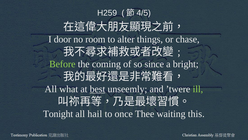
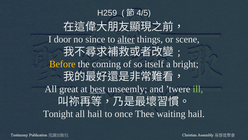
room: room -> since
alter underline: none -> present
chase: chase -> scene
Before colour: light green -> yellow
since: since -> itself
what: what -> great
waiting this: this -> hail
